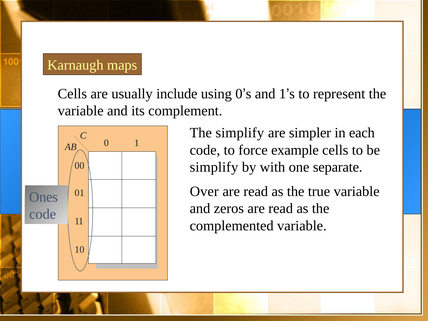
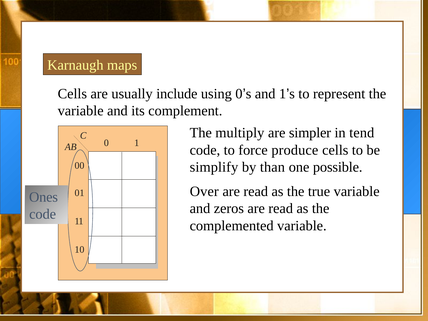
The simplify: simplify -> multiply
each: each -> tend
example: example -> produce
with: with -> than
separate: separate -> possible
